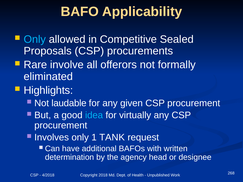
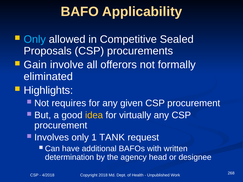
Rare: Rare -> Gain
laudable: laudable -> requires
idea colour: light blue -> yellow
